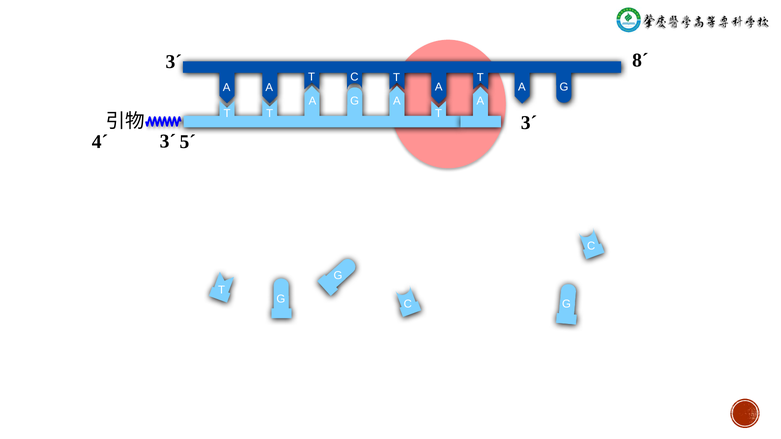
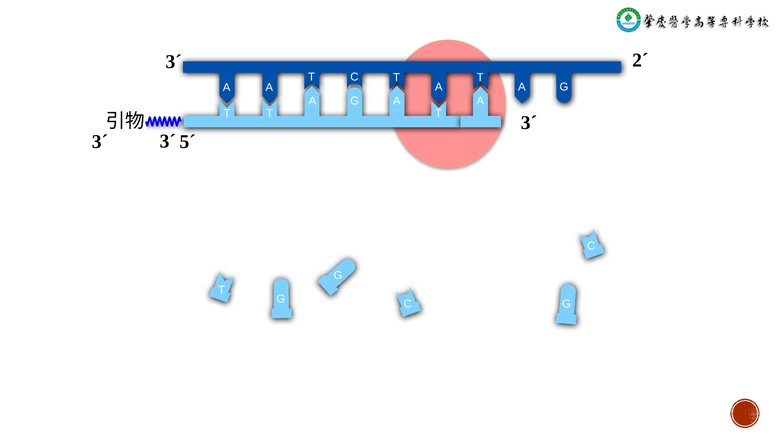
8´: 8´ -> 2´
4´ at (100, 142): 4´ -> 3´
